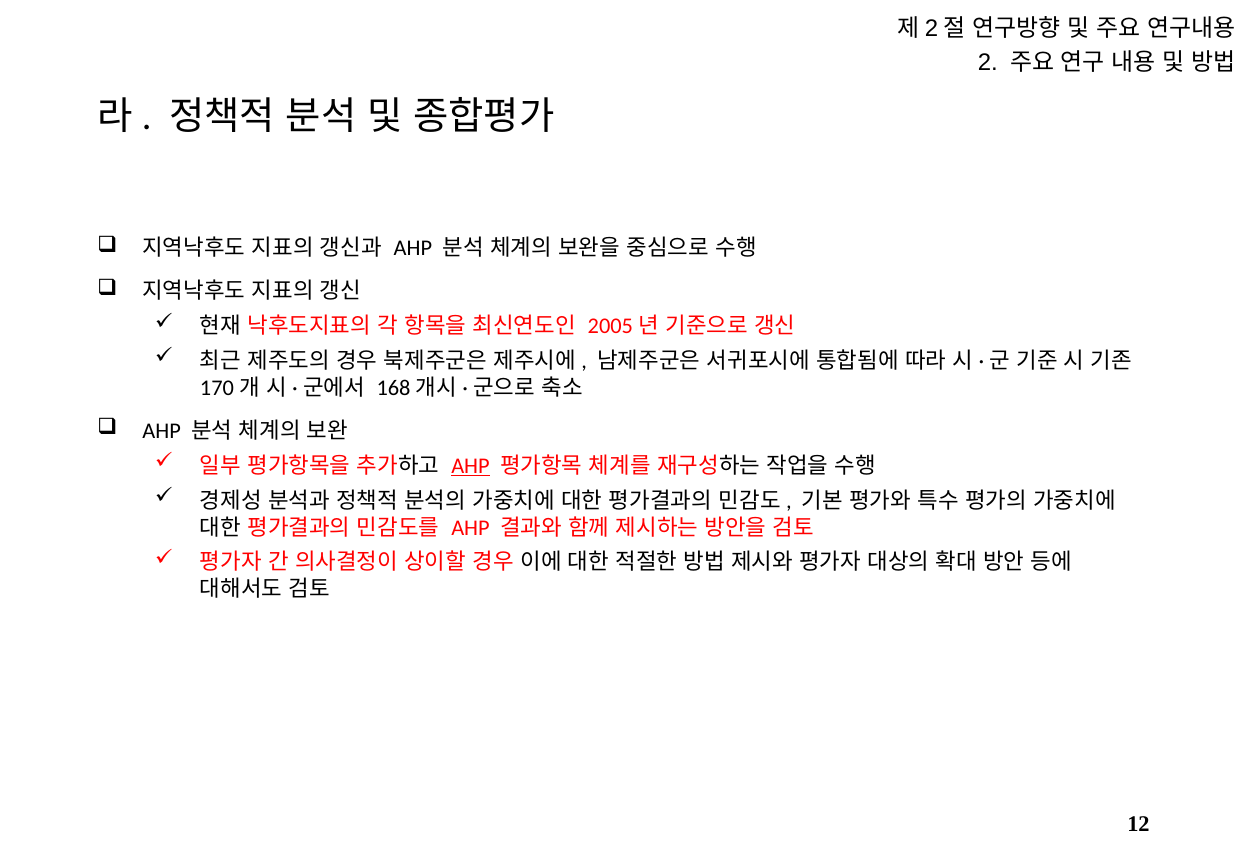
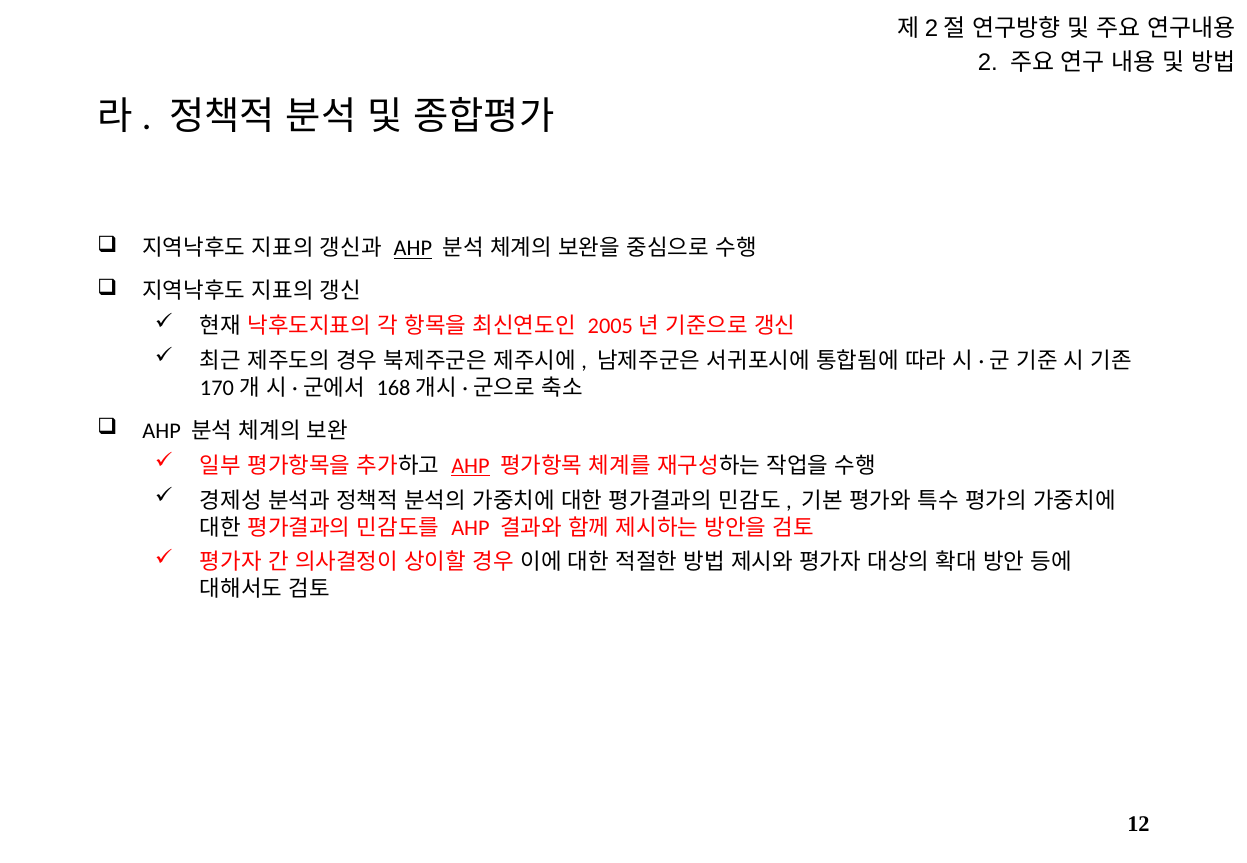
AHP at (413, 249) underline: none -> present
